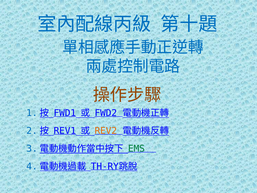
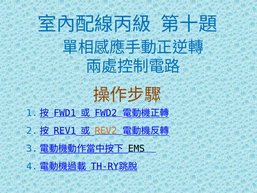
EMS colour: green -> black
